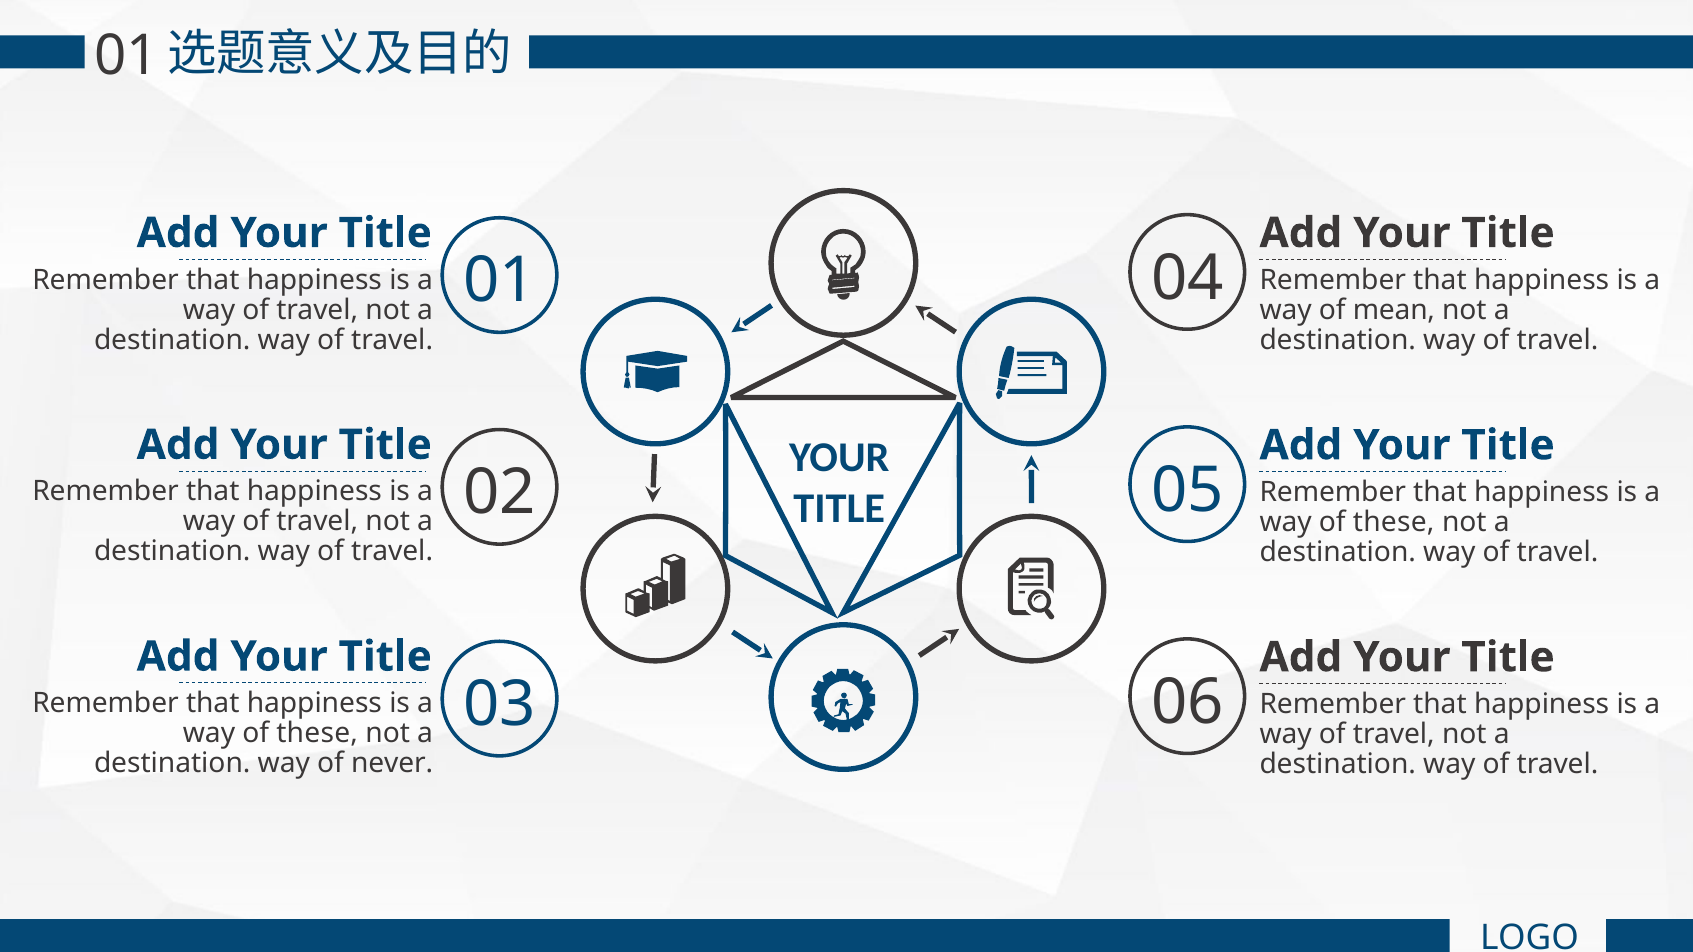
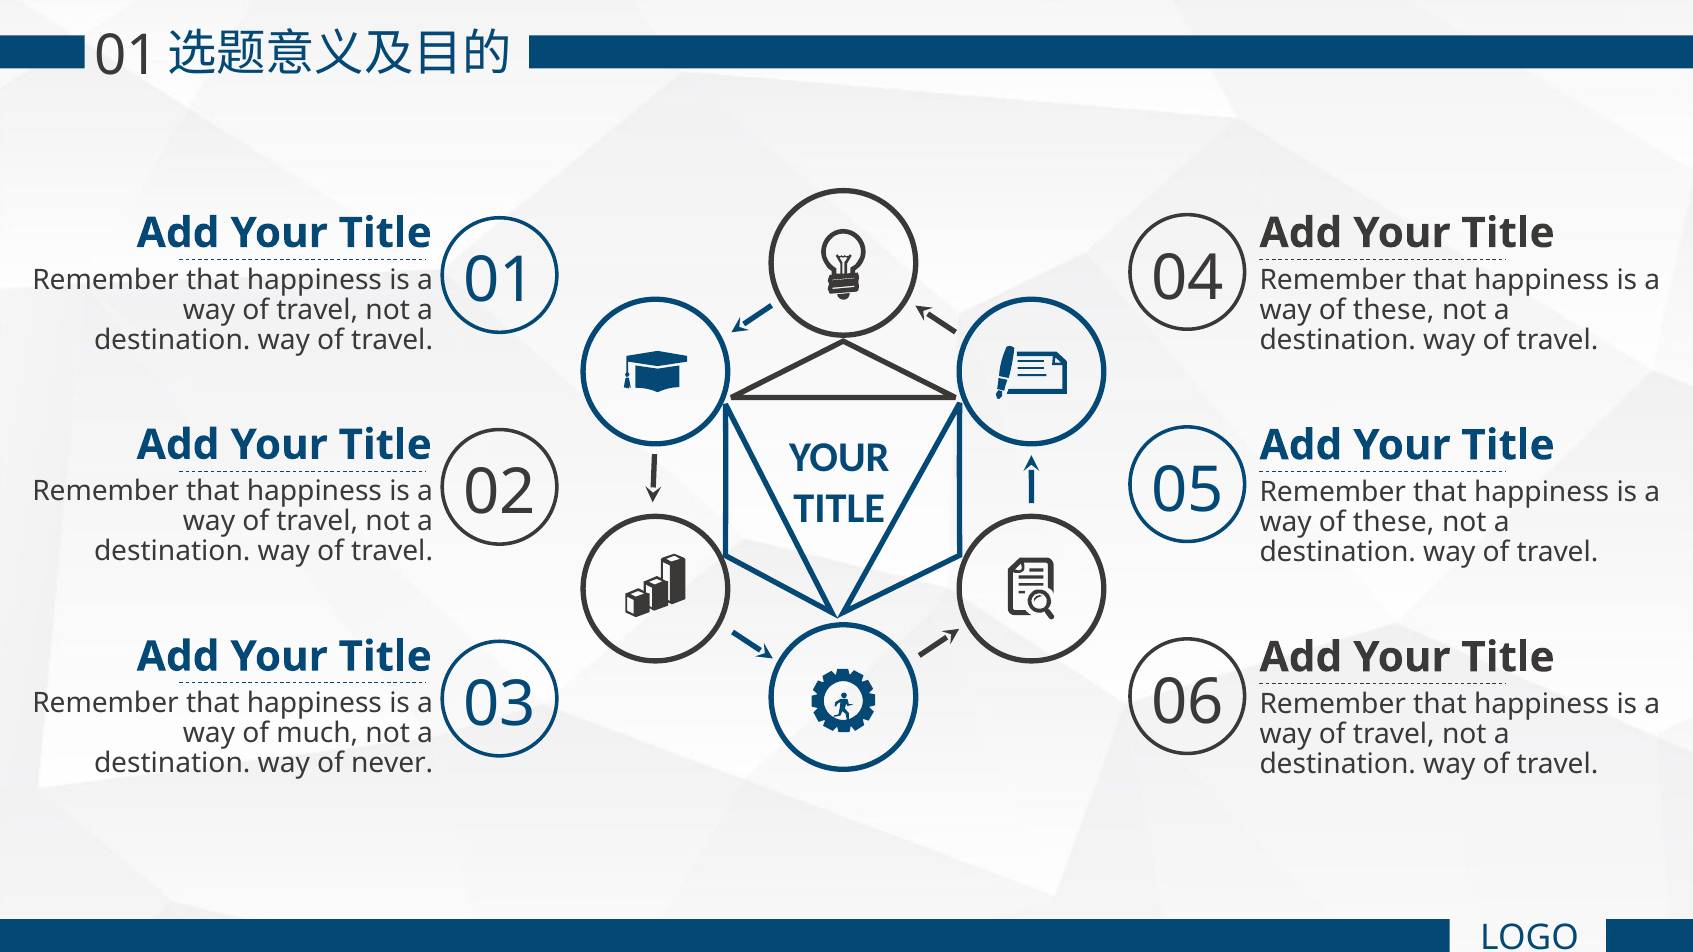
mean at (1394, 310): mean -> these
these at (317, 733): these -> much
